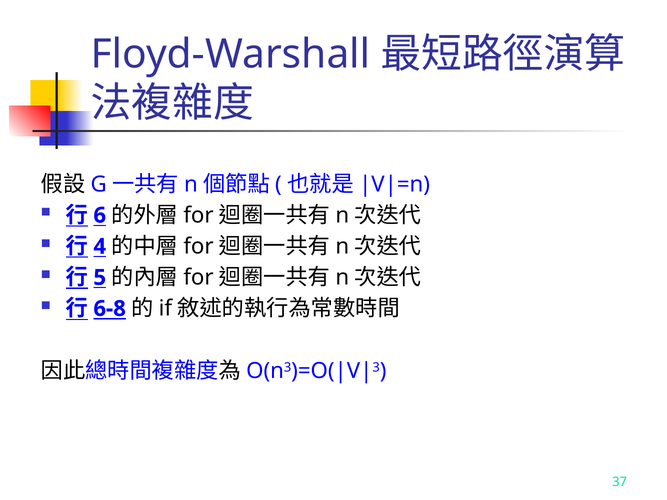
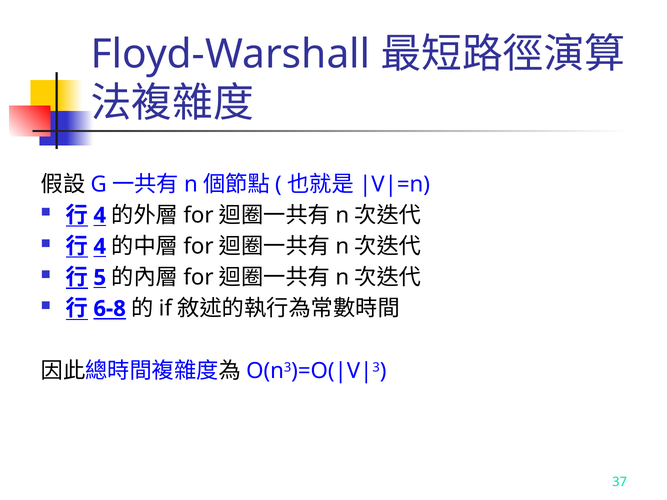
6 at (100, 215): 6 -> 4
